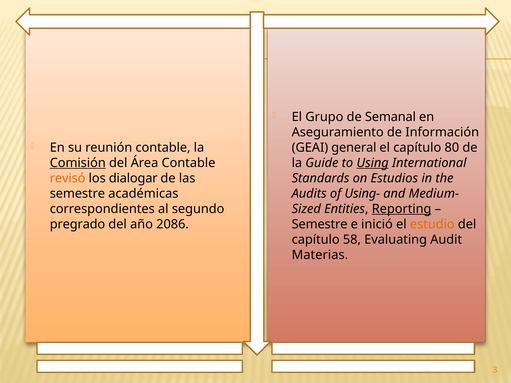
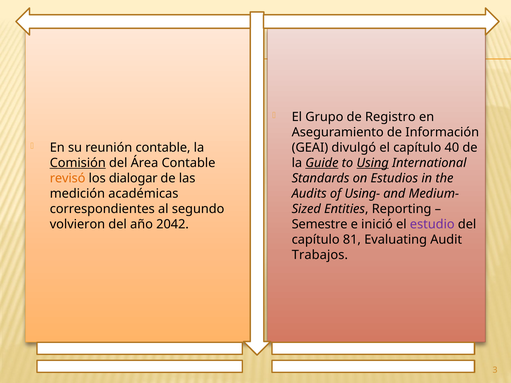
Semanal: Semanal -> Registro
general: general -> divulgó
80: 80 -> 40
Guide underline: none -> present
semestre at (77, 194): semestre -> medición
Reporting underline: present -> none
pregrado: pregrado -> volvieron
2086: 2086 -> 2042
estudio colour: orange -> purple
58: 58 -> 81
Materias: Materias -> Trabajos
